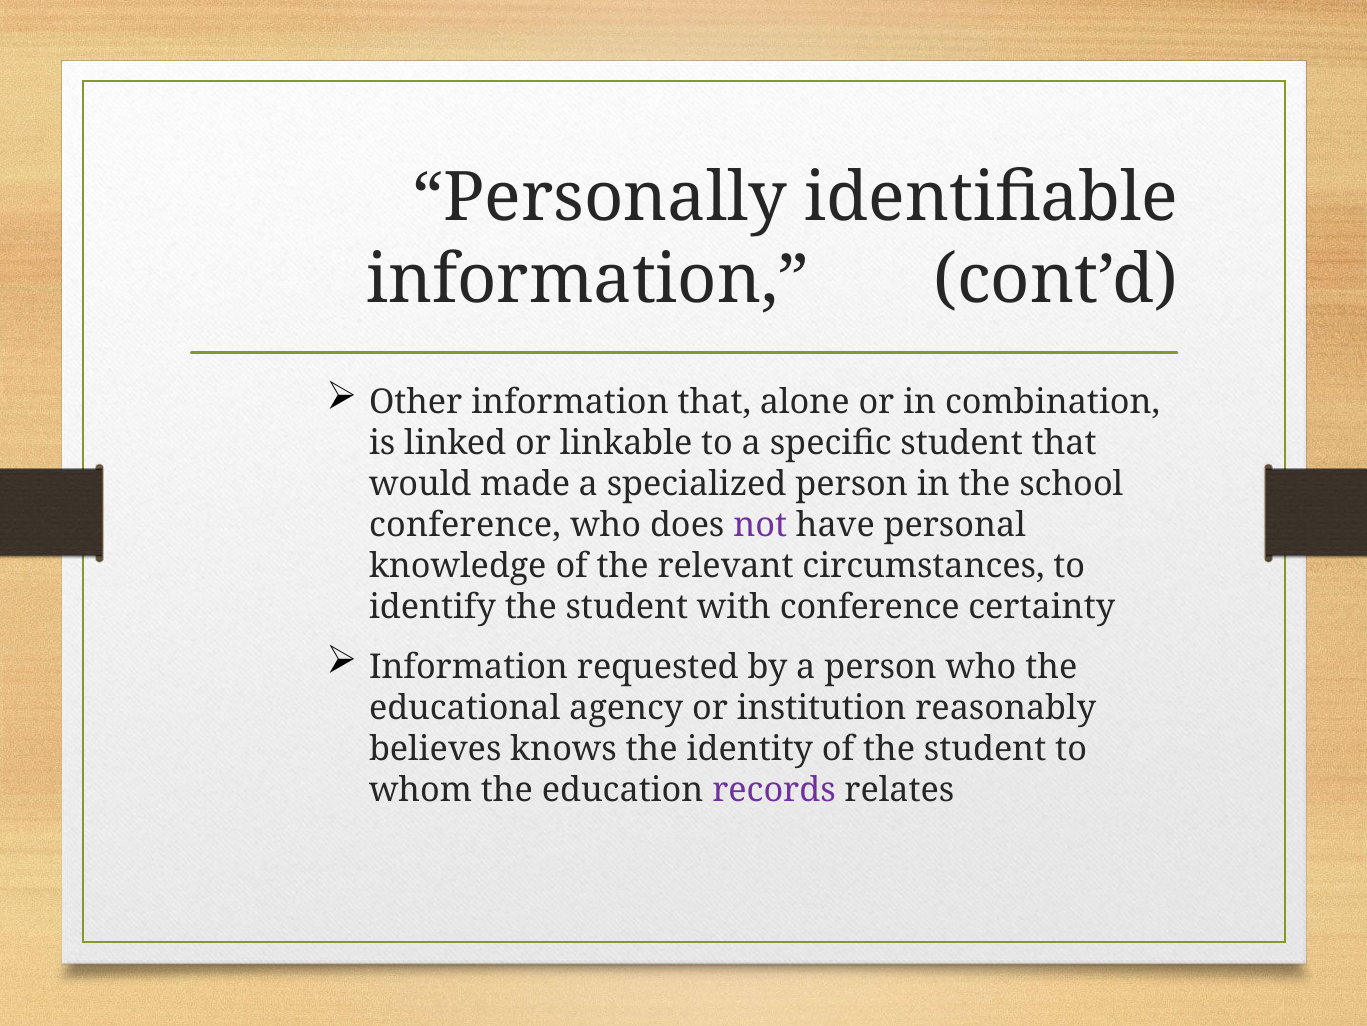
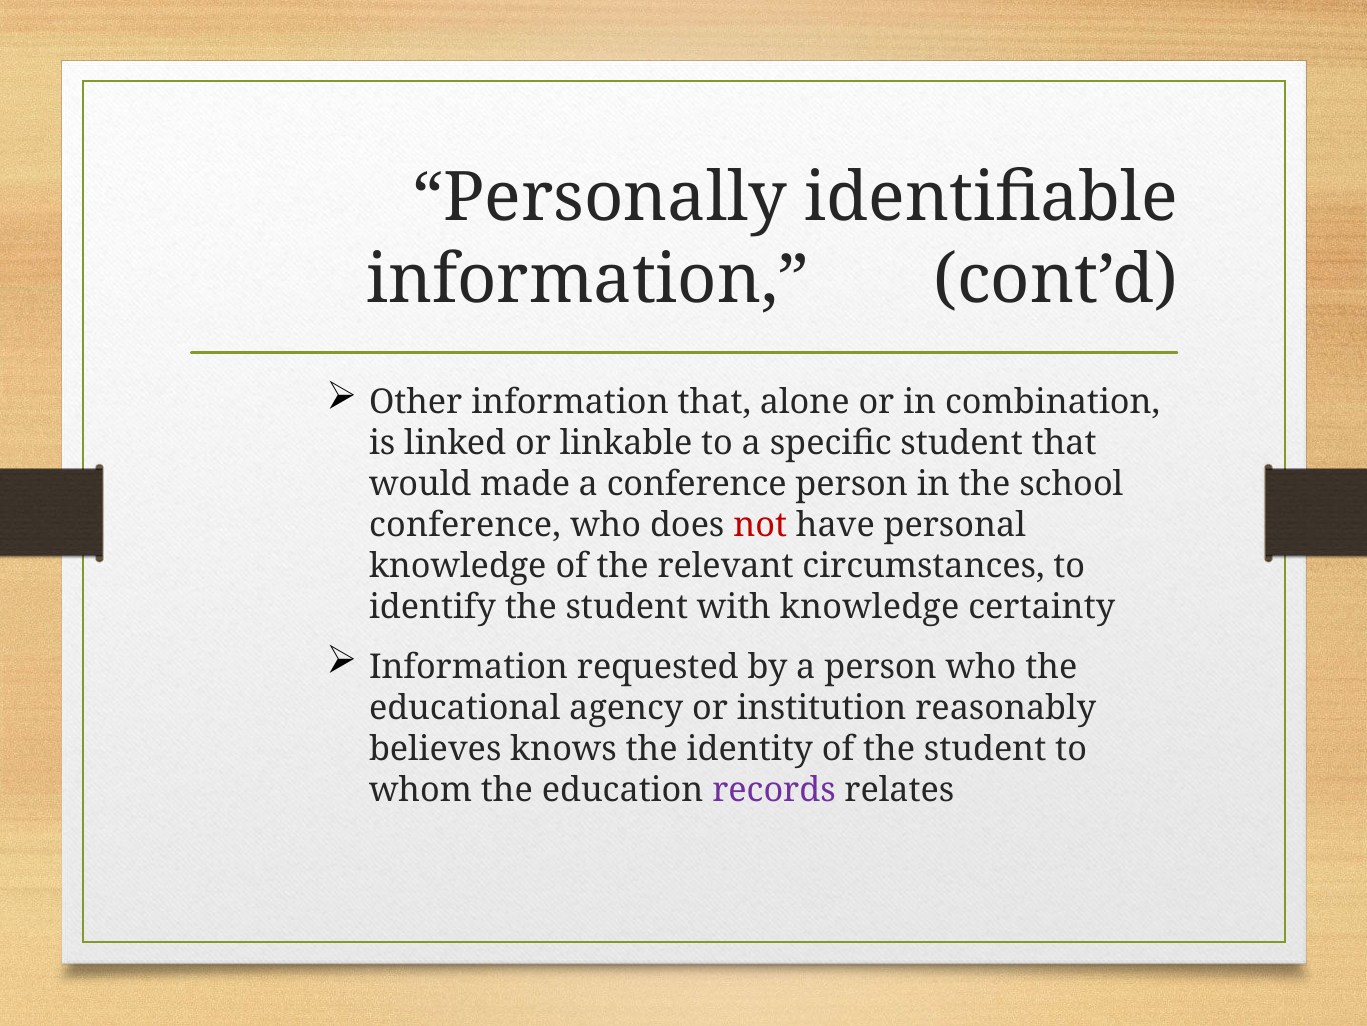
a specialized: specialized -> conference
not colour: purple -> red
with conference: conference -> knowledge
